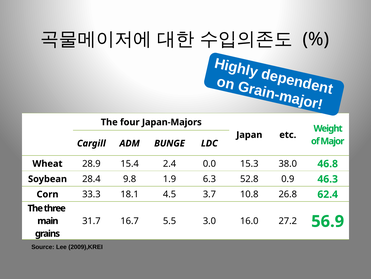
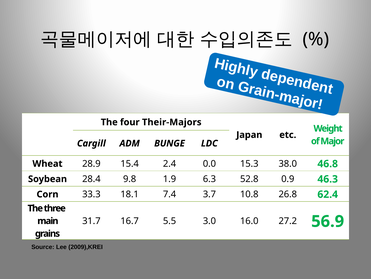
Japan-Majors: Japan-Majors -> Their-Majors
4.5: 4.5 -> 7.4
